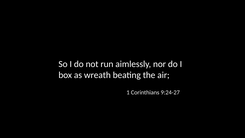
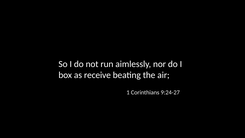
wreath: wreath -> receive
